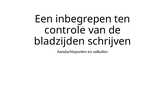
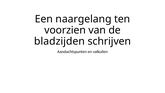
inbegrepen: inbegrepen -> naargelang
controle: controle -> voorzien
